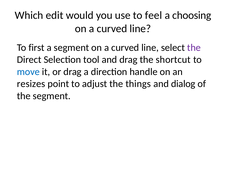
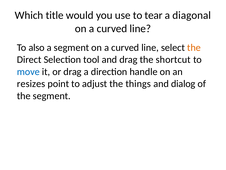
edit: edit -> title
feel: feel -> tear
choosing: choosing -> diagonal
first: first -> also
the at (194, 47) colour: purple -> orange
